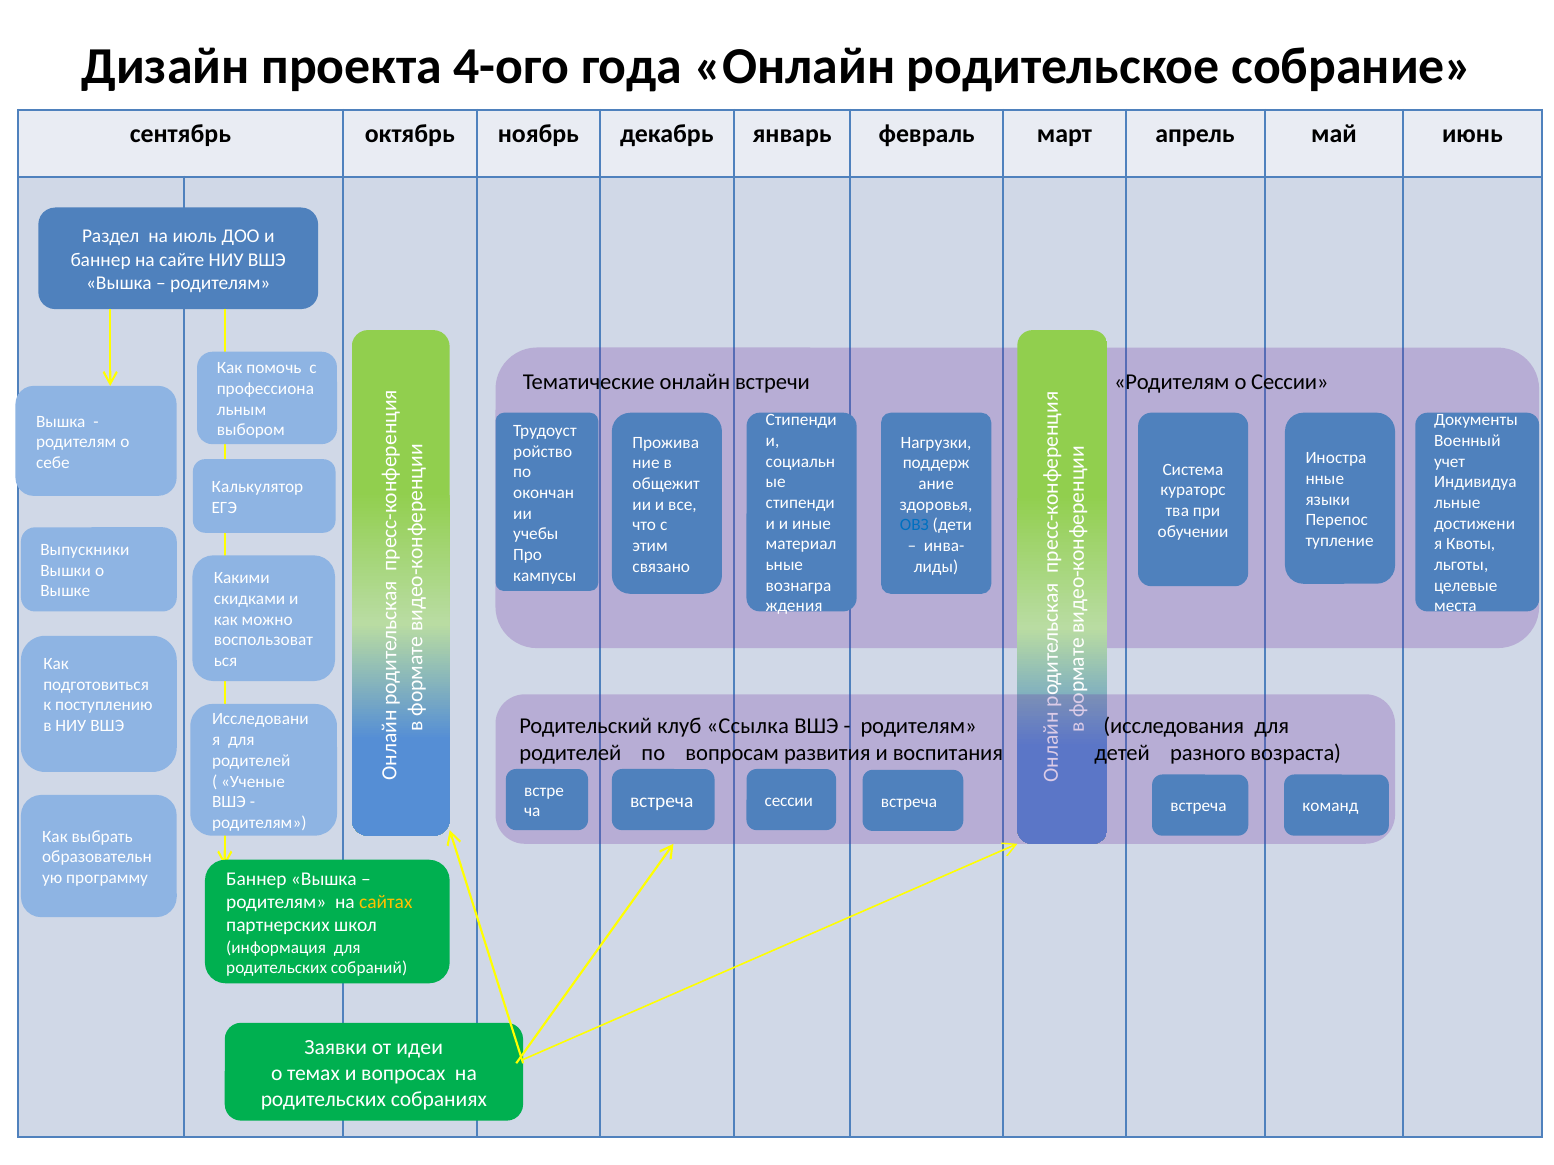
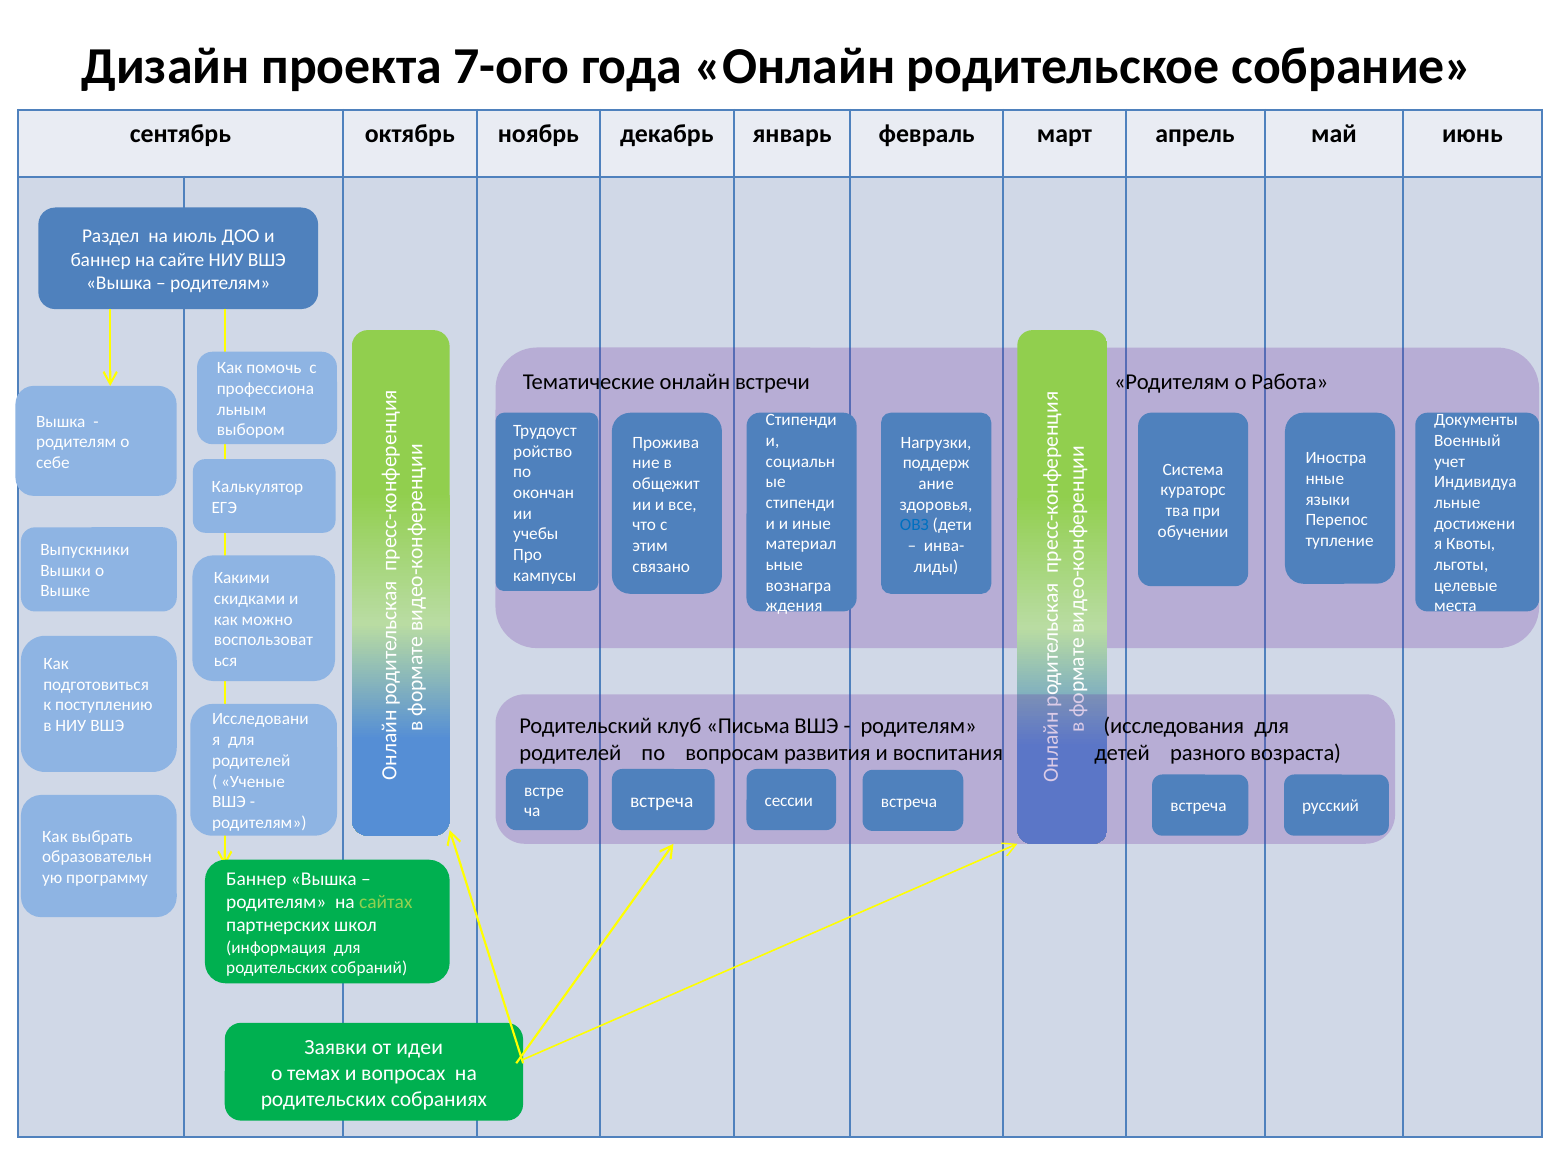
4-ого: 4-ого -> 7-ого
о Сессии: Сессии -> Работа
Ссылка: Ссылка -> Письма
команд: команд -> русский
сайтах colour: yellow -> light green
